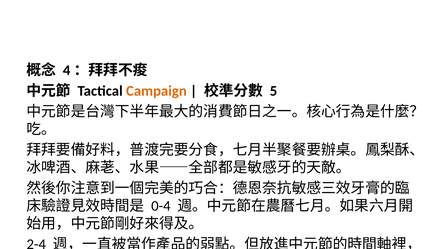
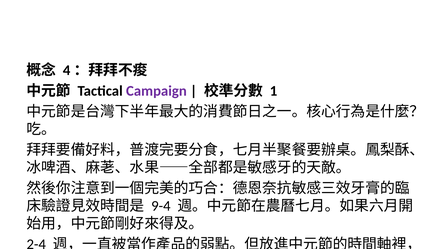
Campaign colour: orange -> purple
5: 5 -> 1
0-4: 0-4 -> 9-4
